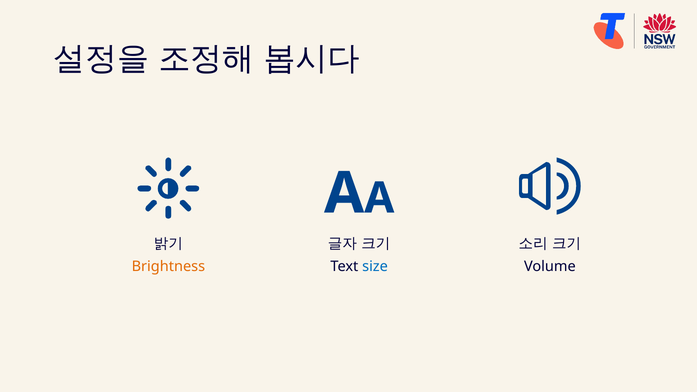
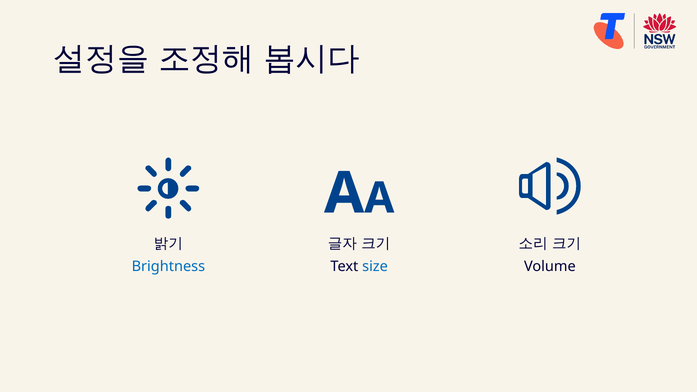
Brightness colour: orange -> blue
